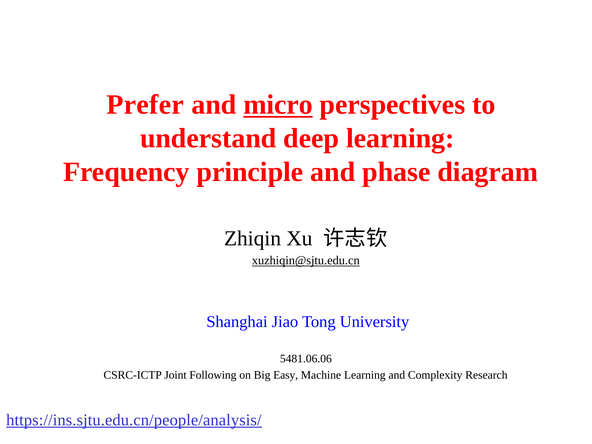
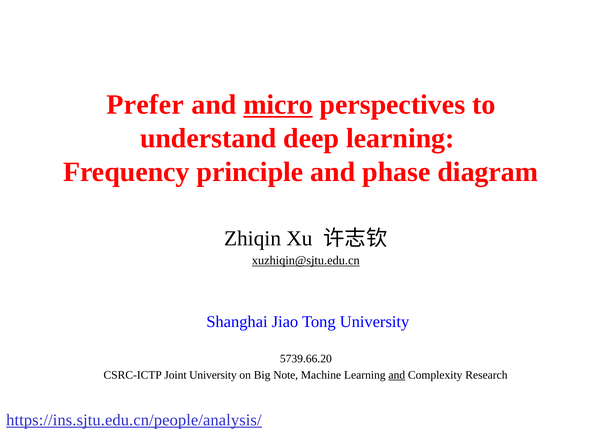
5481.06.06: 5481.06.06 -> 5739.66.20
Joint Following: Following -> University
Easy: Easy -> Note
and at (397, 375) underline: none -> present
